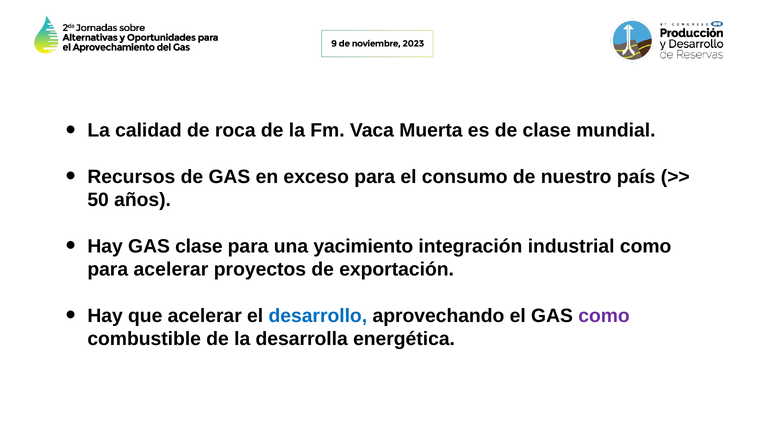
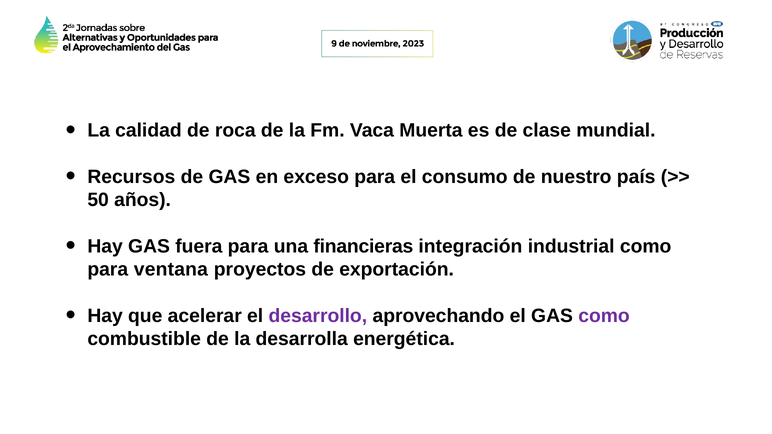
GAS clase: clase -> fuera
yacimiento: yacimiento -> financieras
para acelerar: acelerar -> ventana
desarrollo colour: blue -> purple
